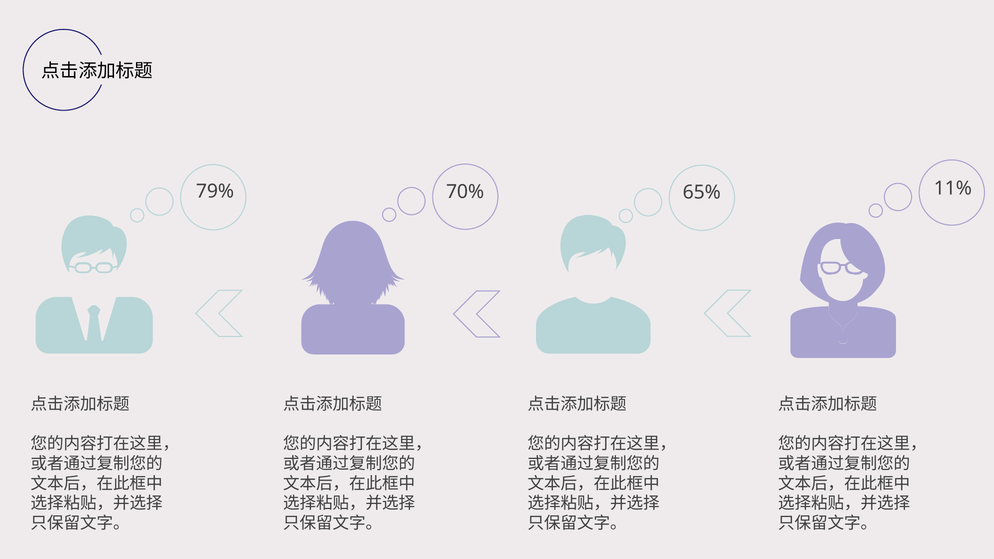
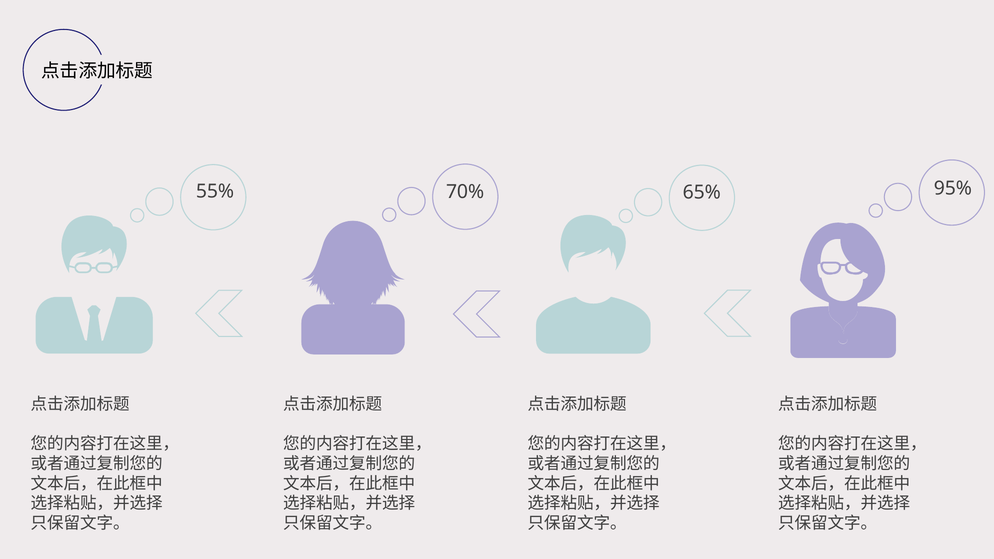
79%: 79% -> 55%
11%: 11% -> 95%
